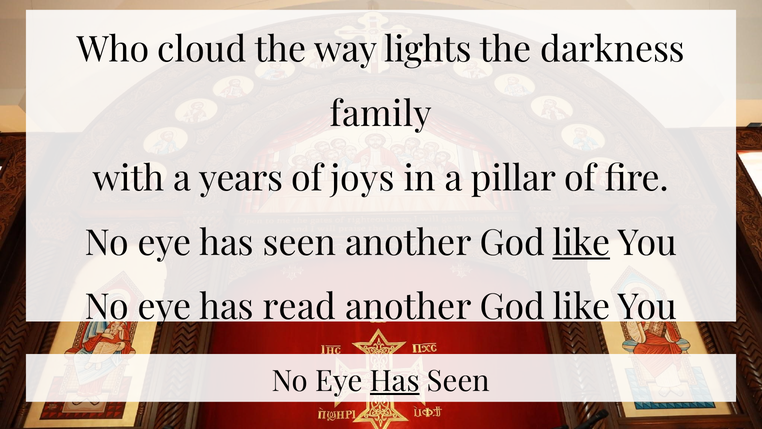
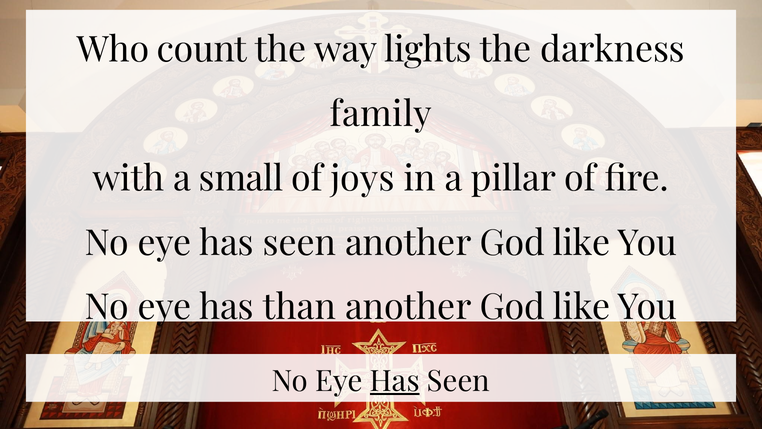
cloud: cloud -> count
years: years -> small
like at (582, 243) underline: present -> none
read: read -> than
